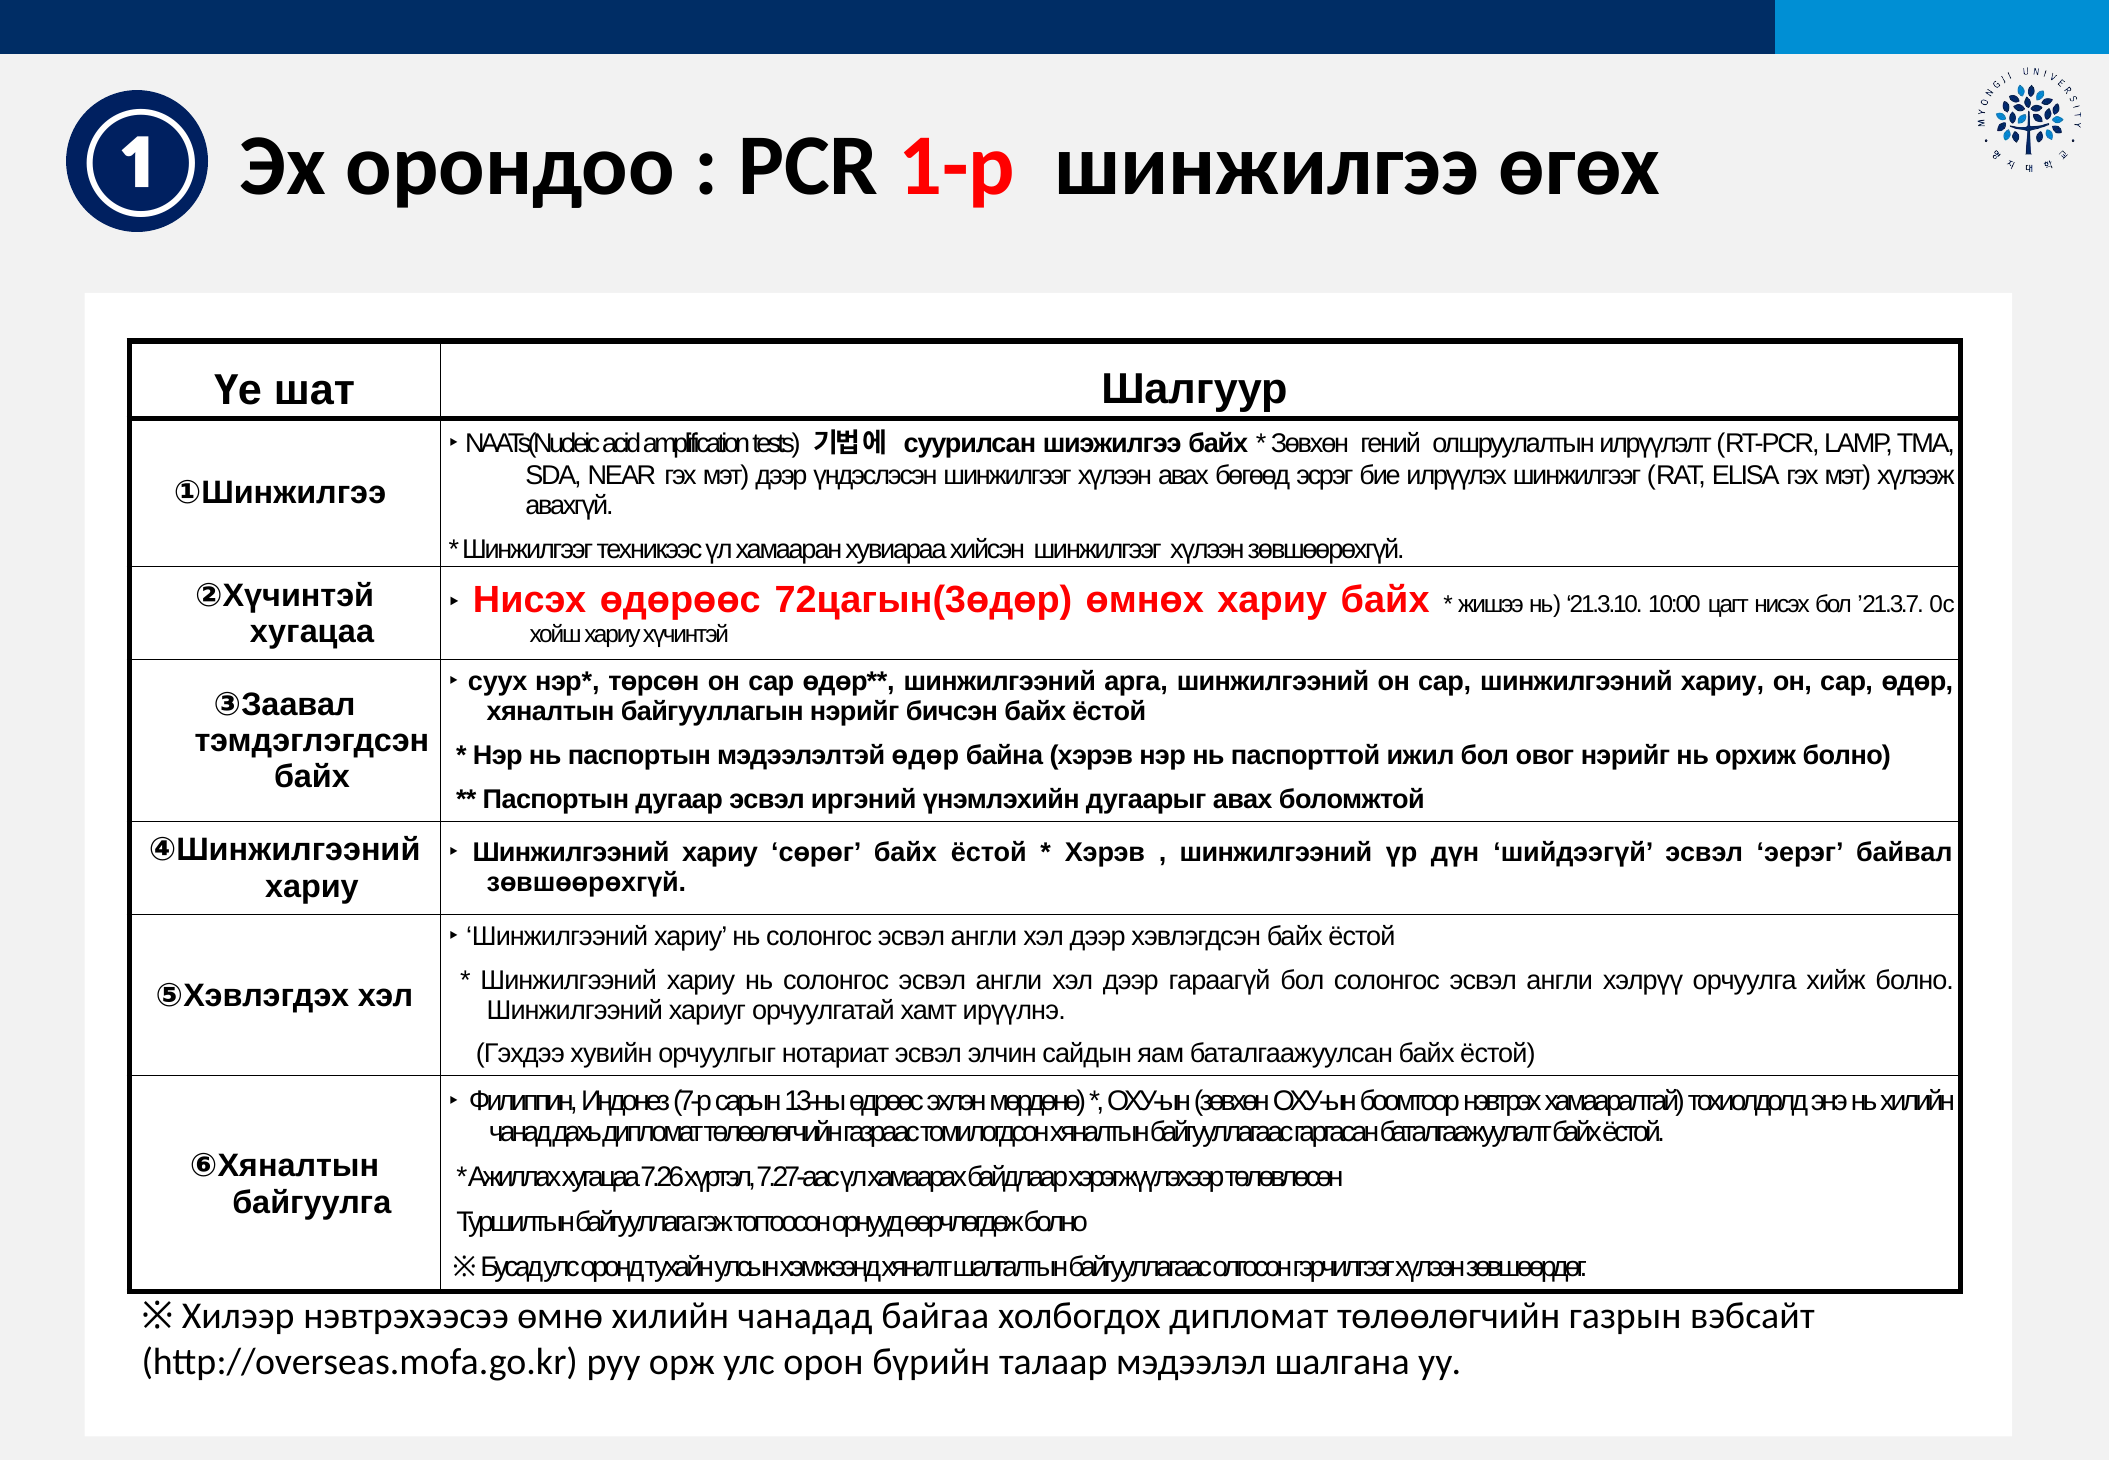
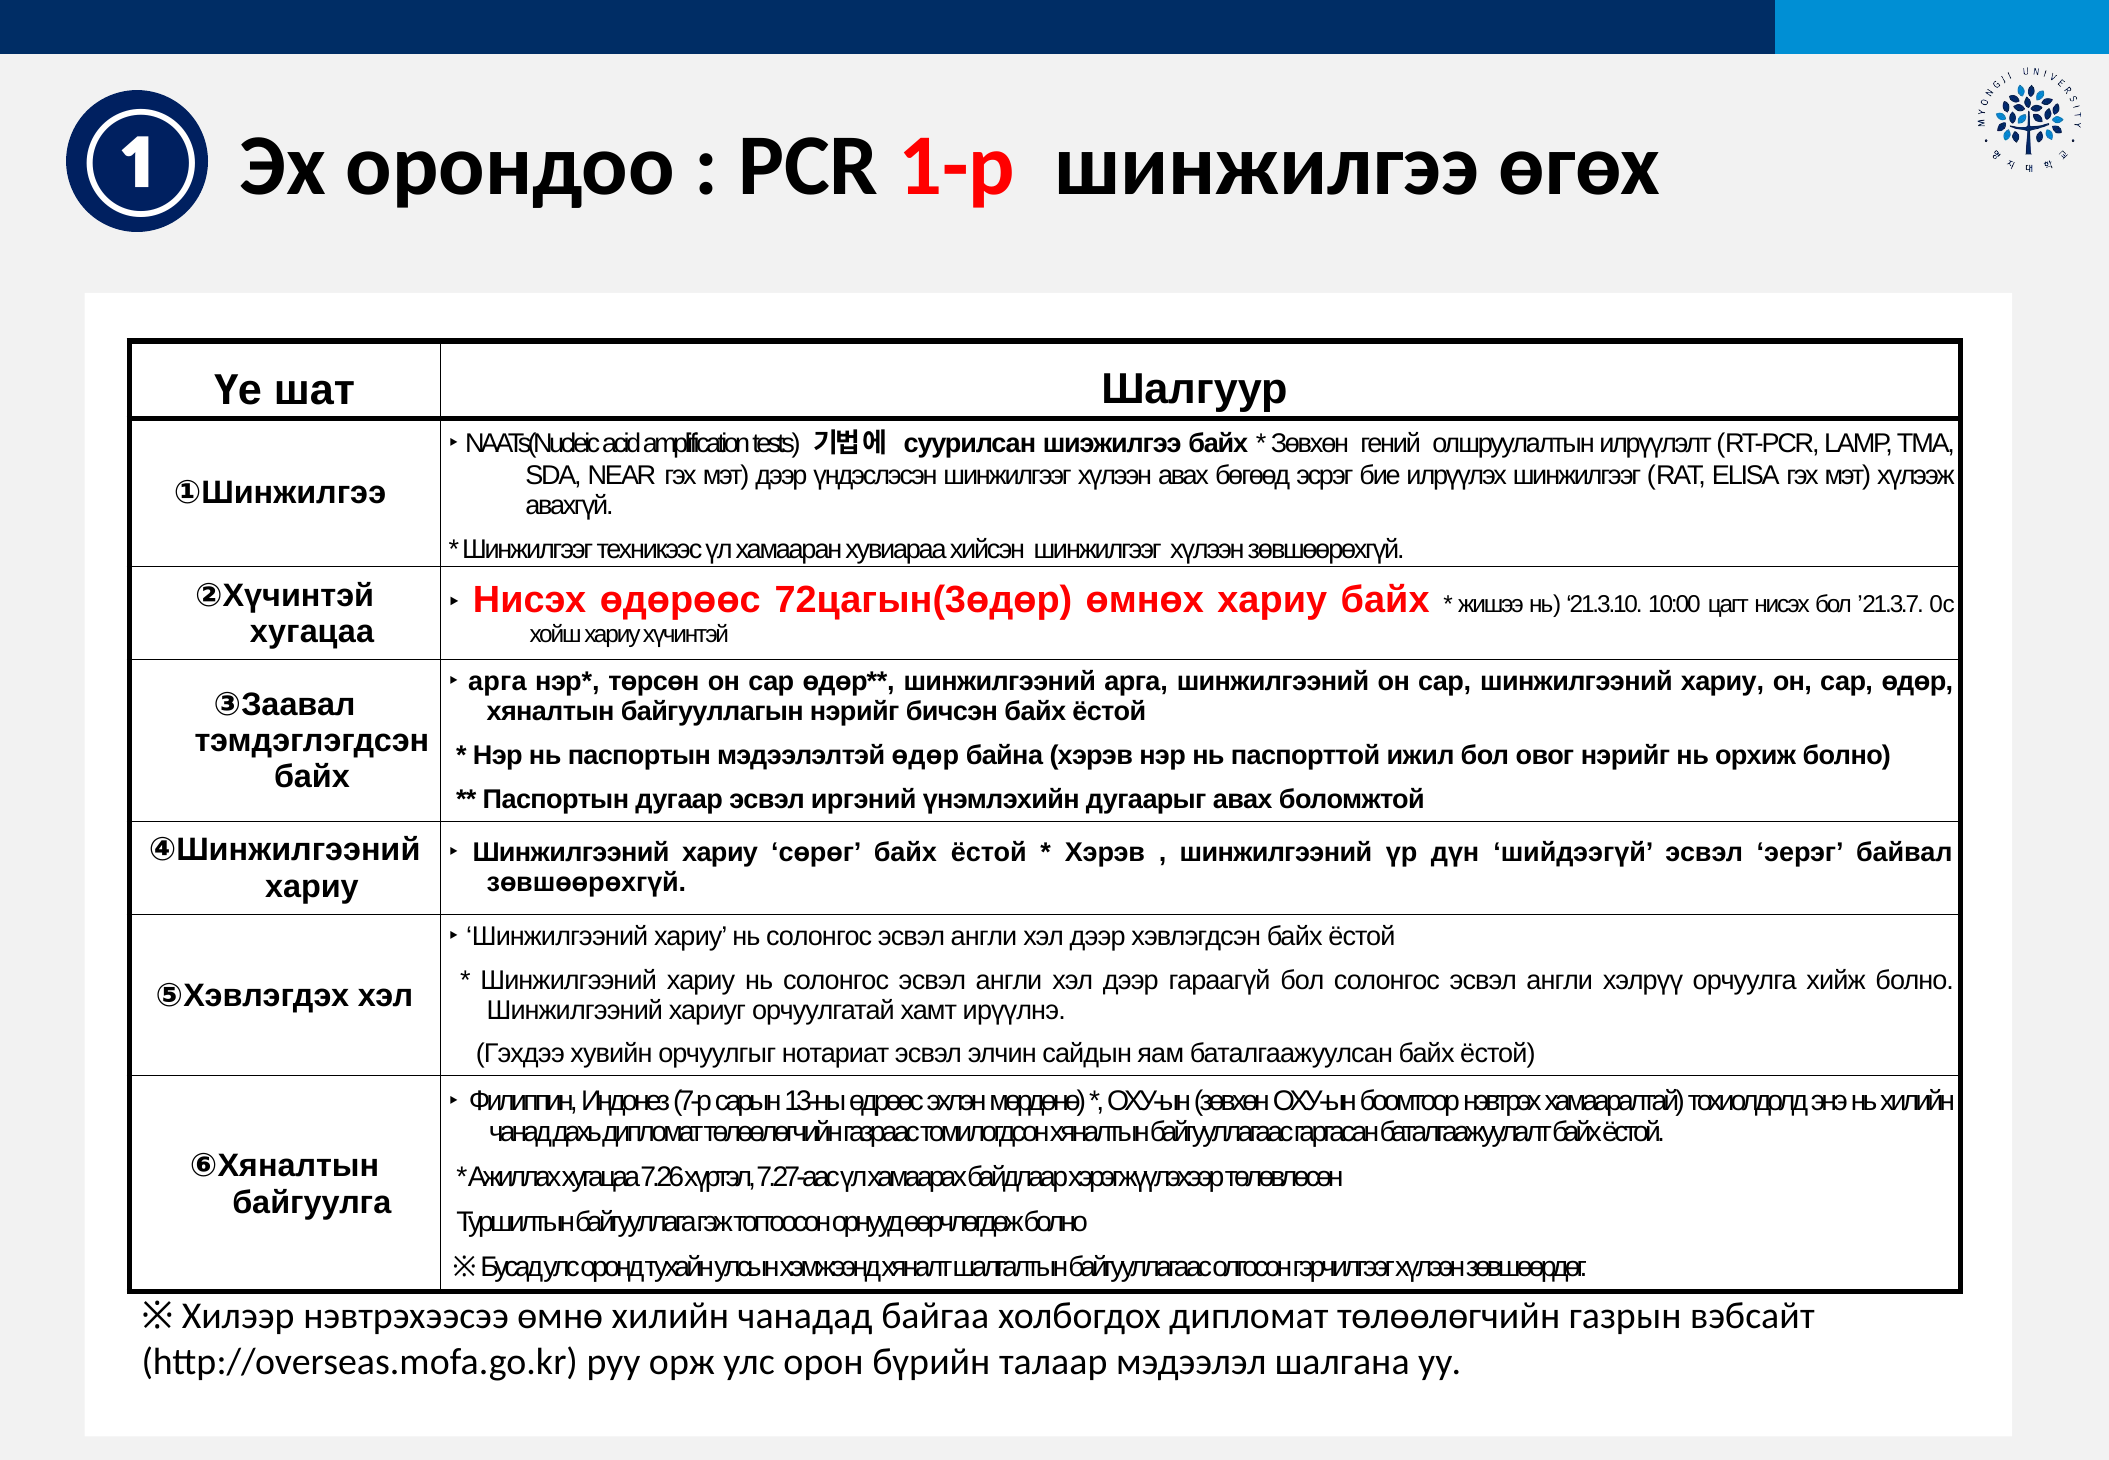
суух at (498, 682): суух -> арга
